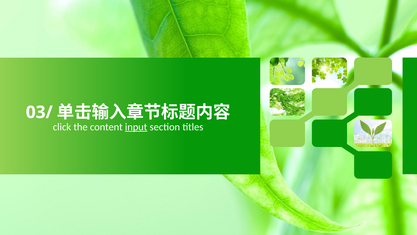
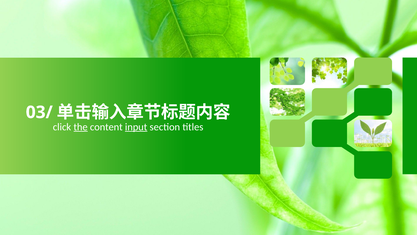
the underline: none -> present
